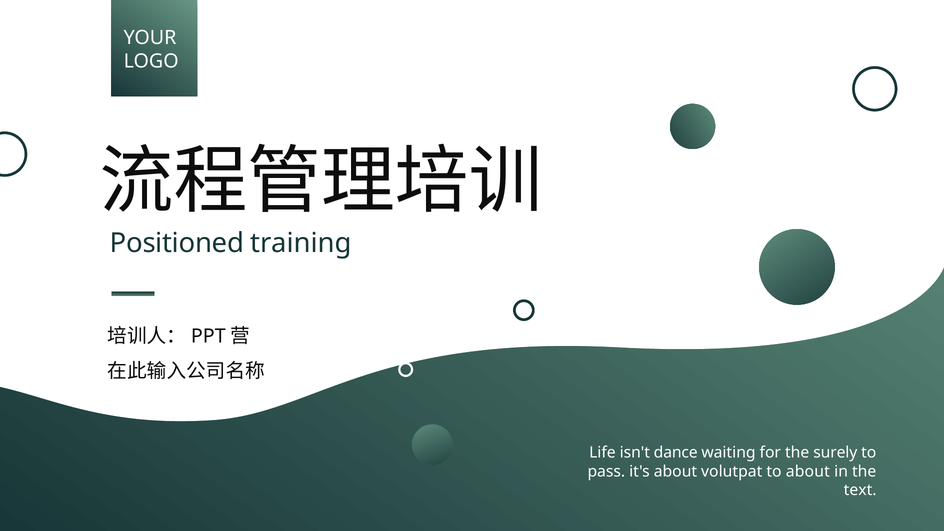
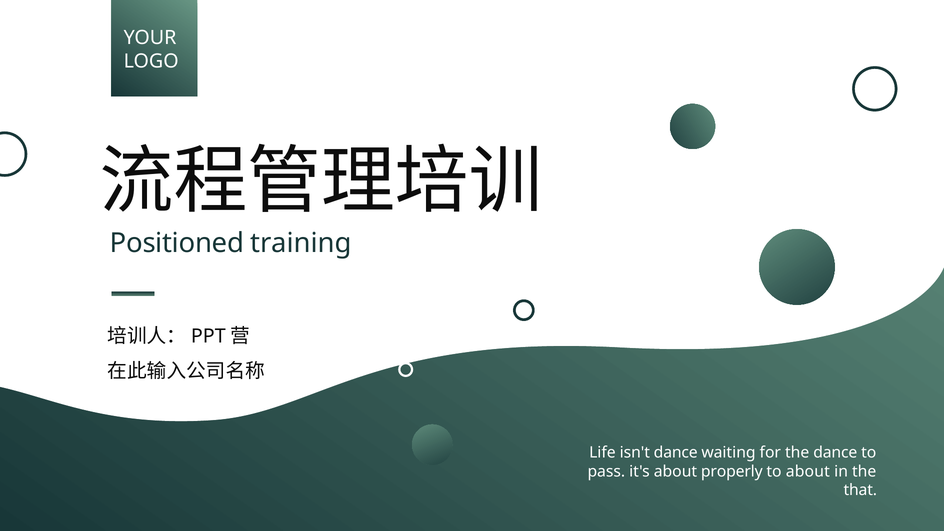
the surely: surely -> dance
volutpat: volutpat -> properly
text: text -> that
